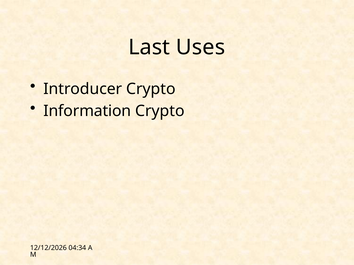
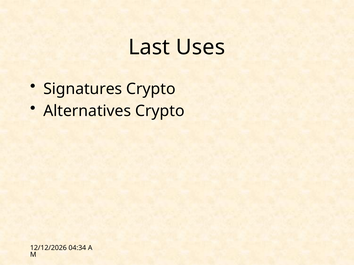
Introducer: Introducer -> Signatures
Information: Information -> Alternatives
